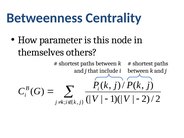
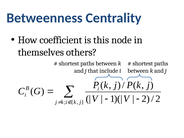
parameter: parameter -> coefficient
